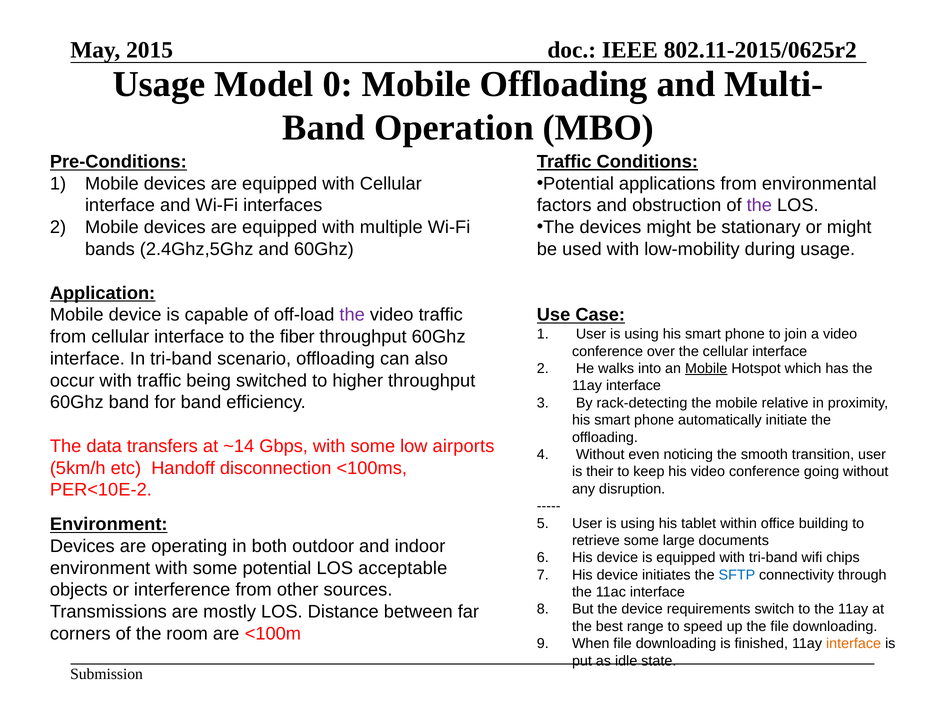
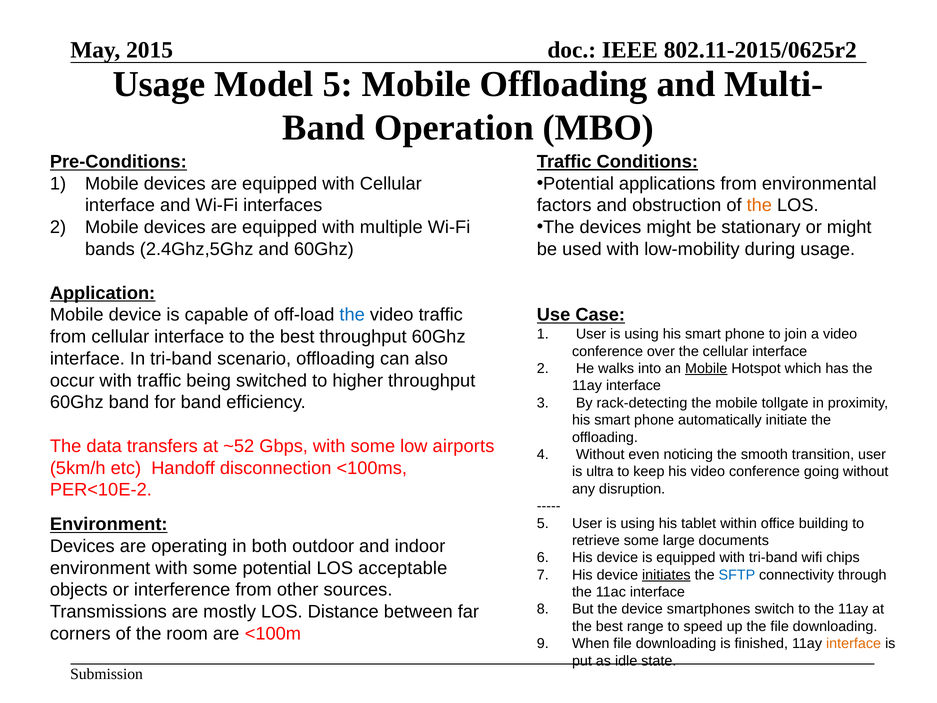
Model 0: 0 -> 5
the at (759, 205) colour: purple -> orange
the at (352, 315) colour: purple -> blue
to the fiber: fiber -> best
relative: relative -> tollgate
~14: ~14 -> ~52
their: their -> ultra
initiates underline: none -> present
requirements: requirements -> smartphones
